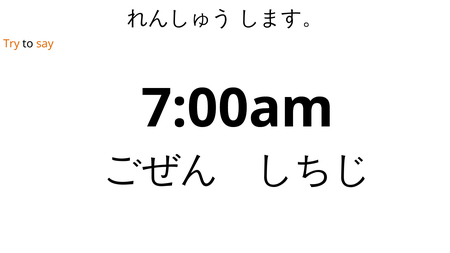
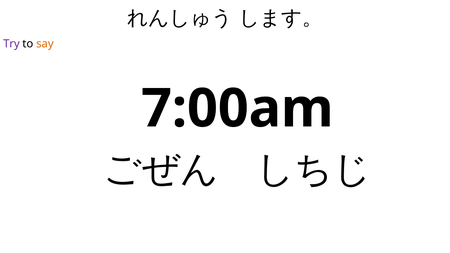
Try colour: orange -> purple
